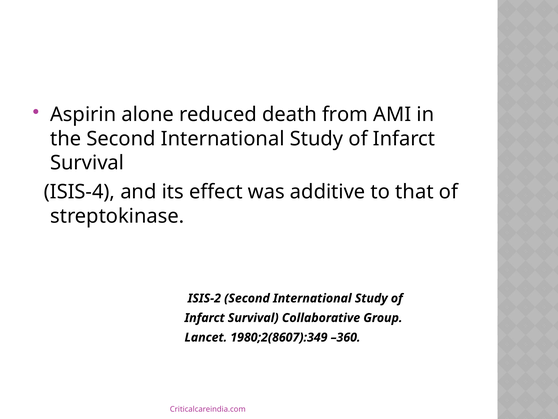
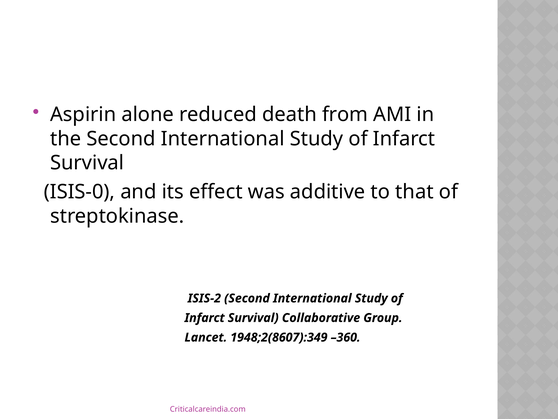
ISIS-4: ISIS-4 -> ISIS-0
1980;2(8607):349: 1980;2(8607):349 -> 1948;2(8607):349
